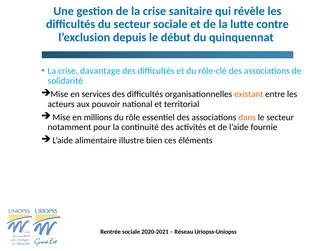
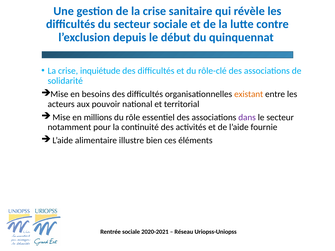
davantage: davantage -> inquiétude
services: services -> besoins
dans colour: orange -> purple
